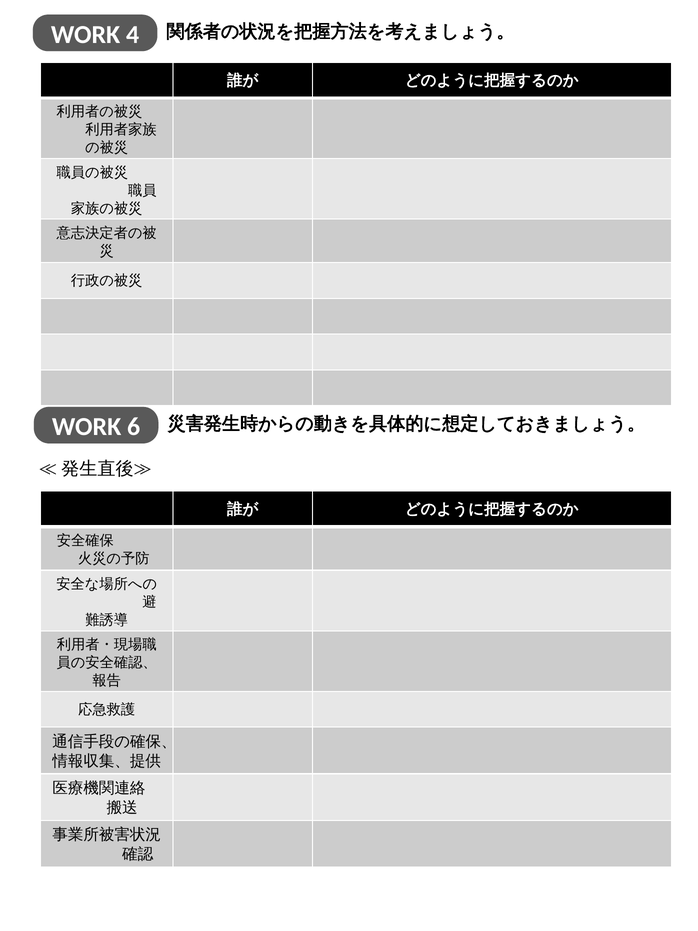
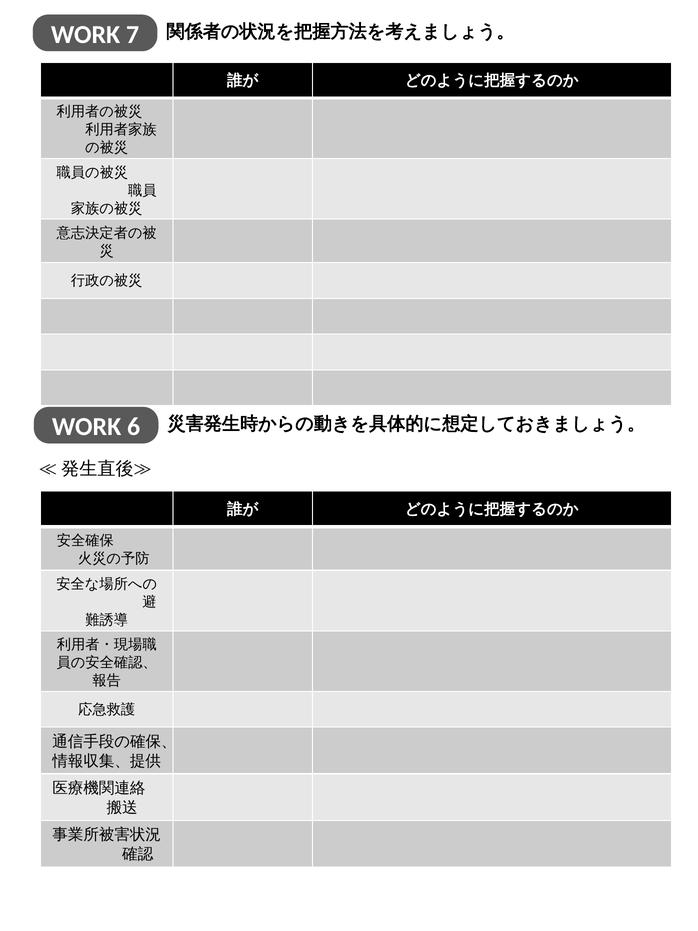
4: 4 -> 7
